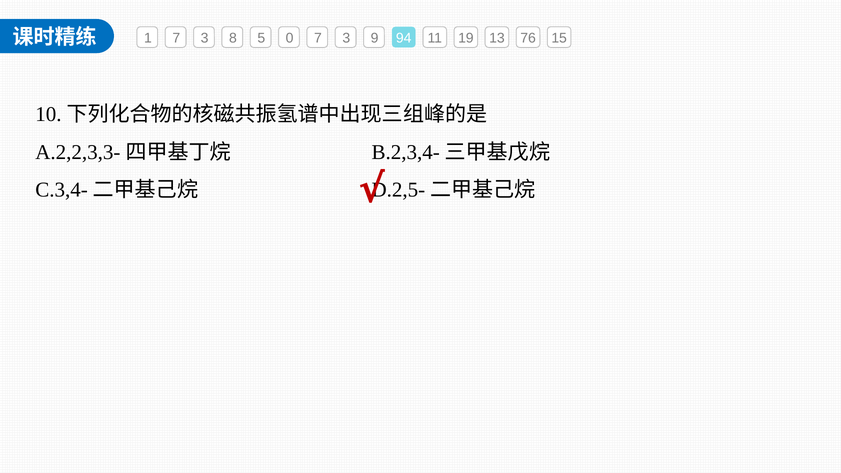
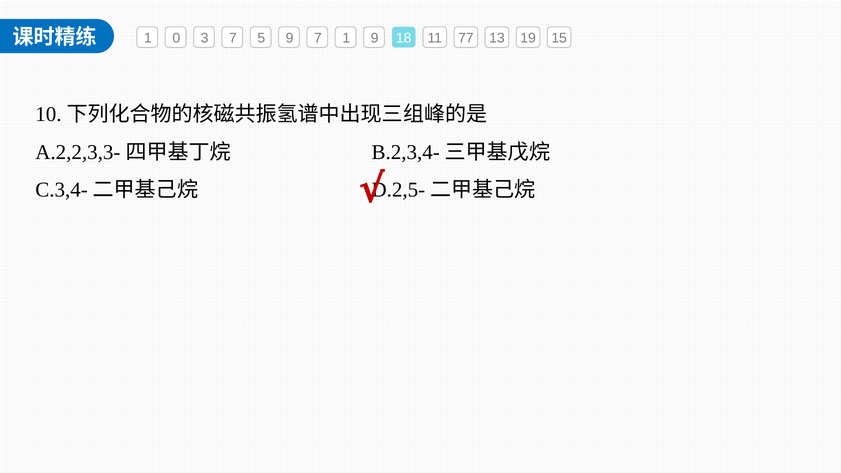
1 7: 7 -> 0
3 8: 8 -> 7
5 0: 0 -> 9
3 at (346, 38): 3 -> 1
94: 94 -> 18
19: 19 -> 77
76: 76 -> 19
